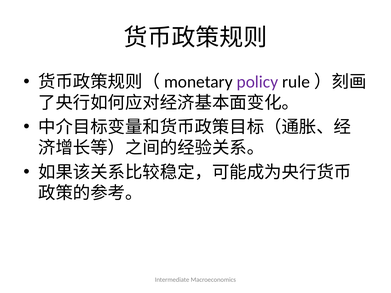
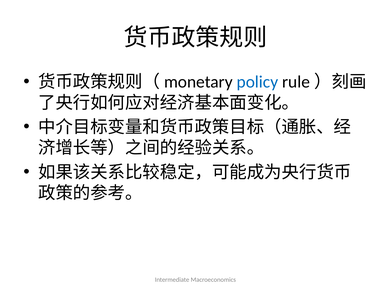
policy colour: purple -> blue
